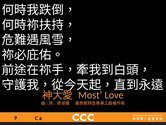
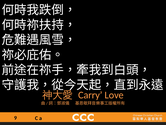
Most: Most -> Carry
